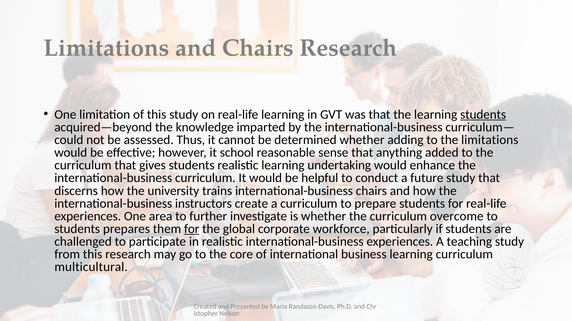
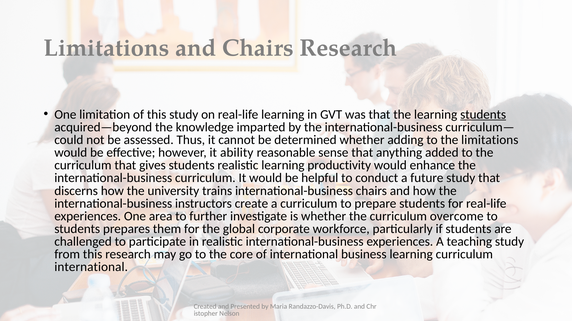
school: school -> ability
undertaking: undertaking -> productivity
for at (192, 229) underline: present -> none
multicultural at (91, 268): multicultural -> international
